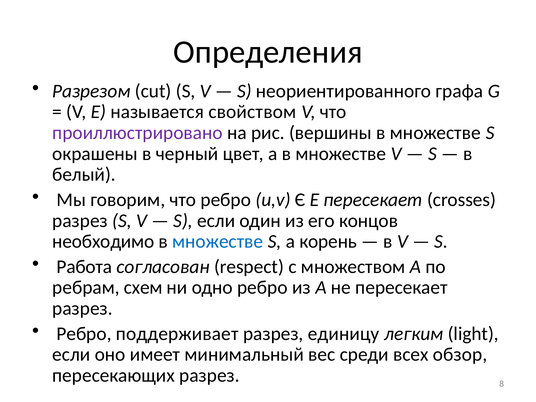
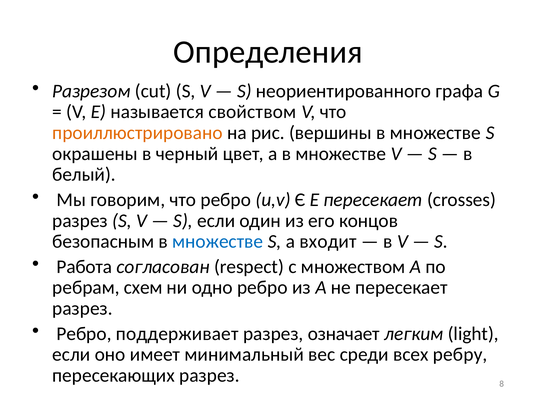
проиллюстрировано colour: purple -> orange
необходимо: необходимо -> безопасным
корень: корень -> входит
единицу: единицу -> означает
обзор: обзор -> ребру
